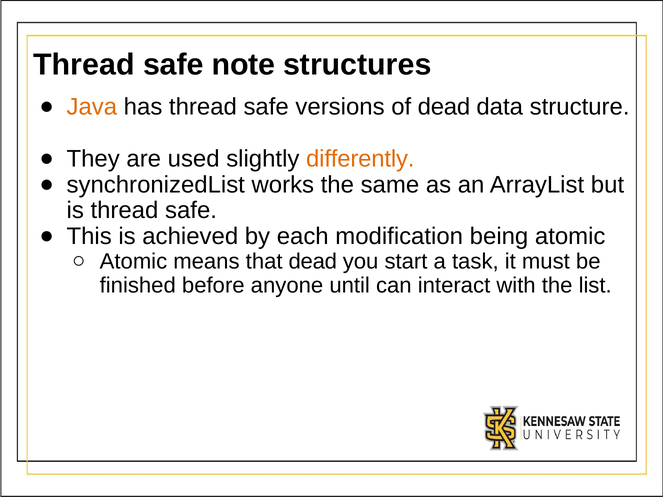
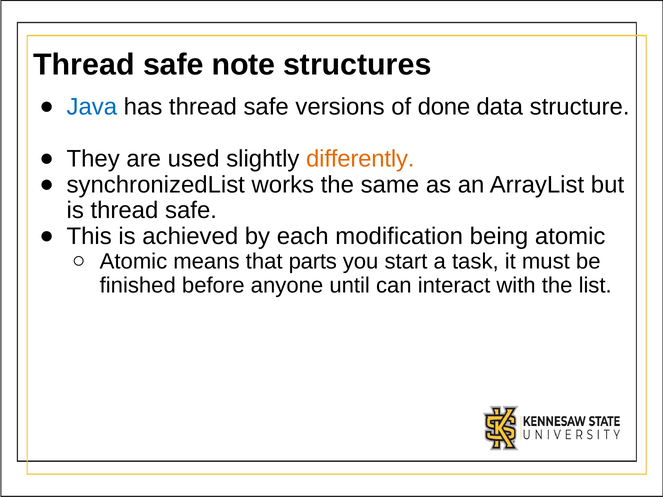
Java colour: orange -> blue
of dead: dead -> done
that dead: dead -> parts
